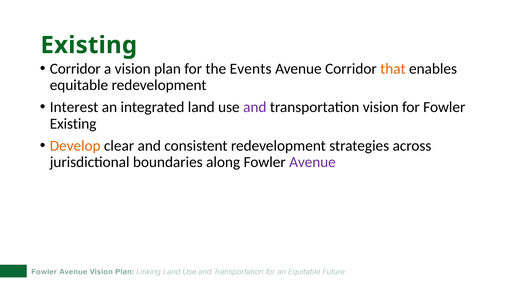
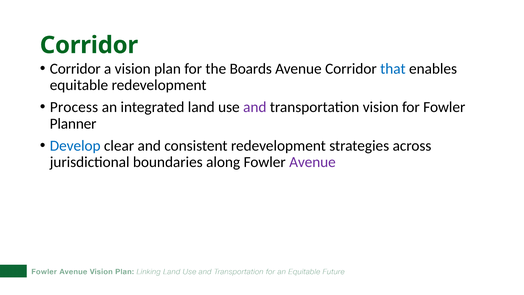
Existing at (89, 45): Existing -> Corridor
Events: Events -> Boards
that colour: orange -> blue
Interest: Interest -> Process
Existing at (73, 124): Existing -> Planner
Develop colour: orange -> blue
